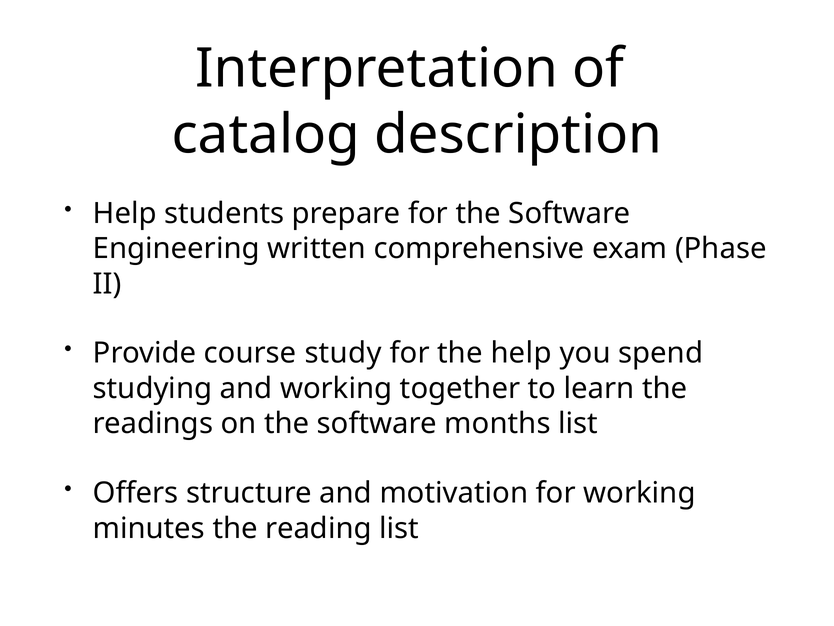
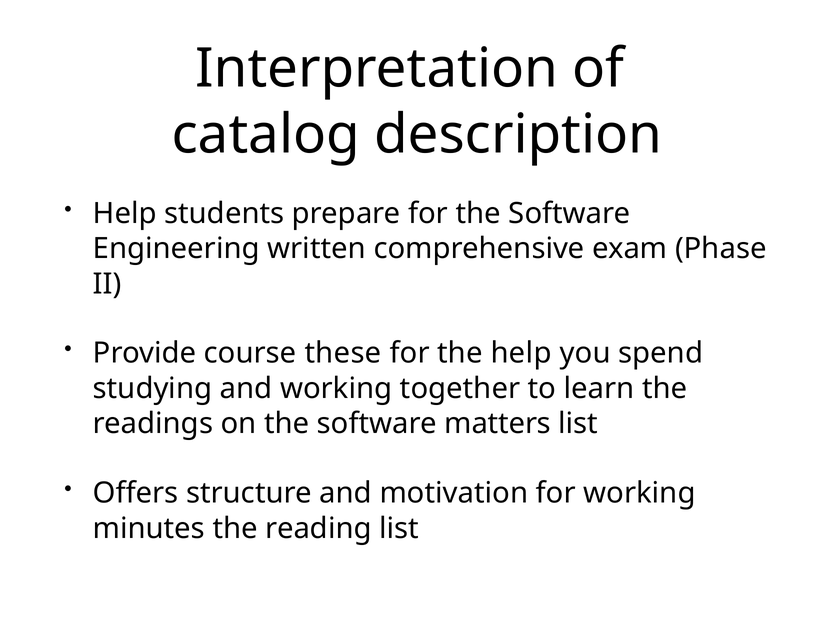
study: study -> these
months: months -> matters
